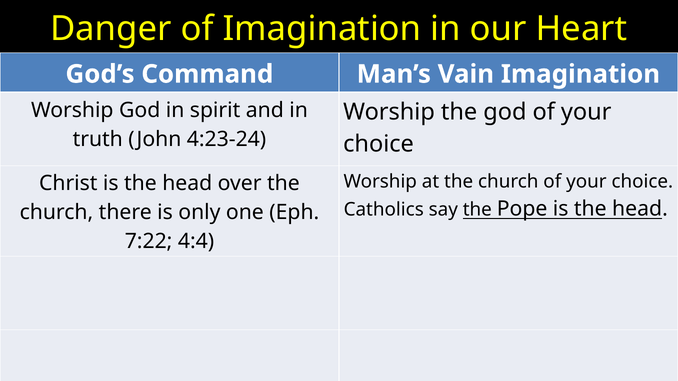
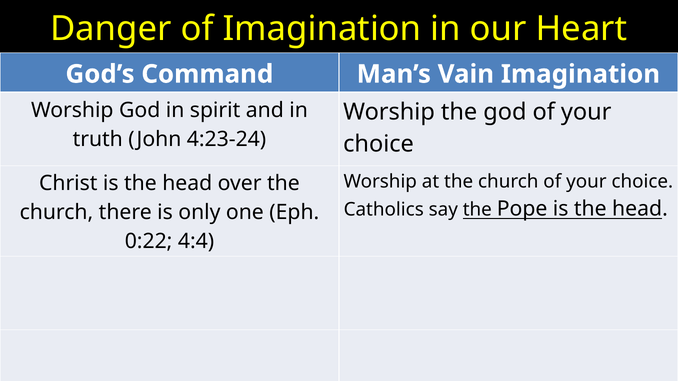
7:22: 7:22 -> 0:22
